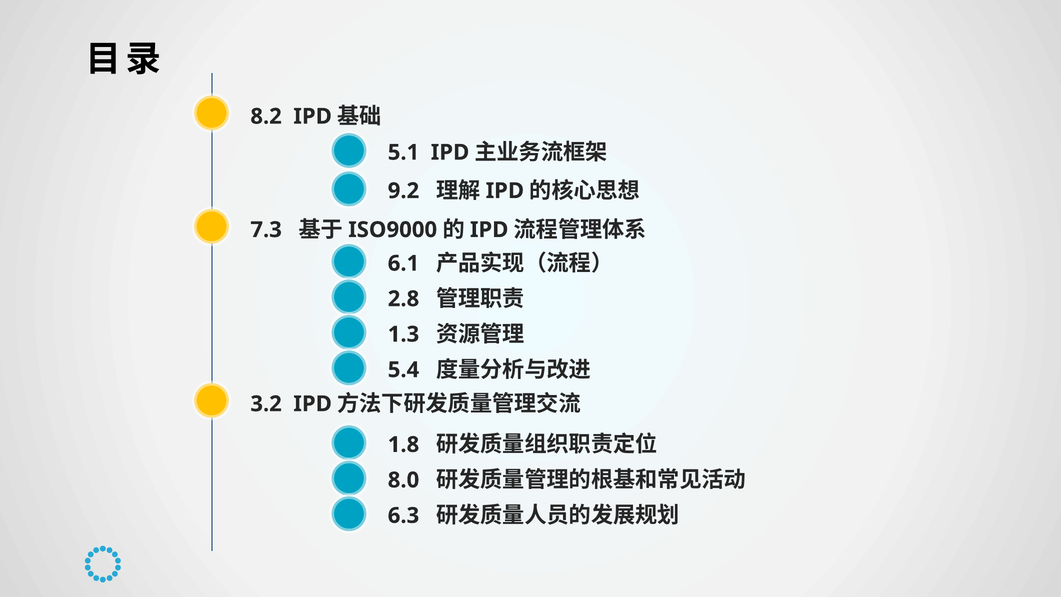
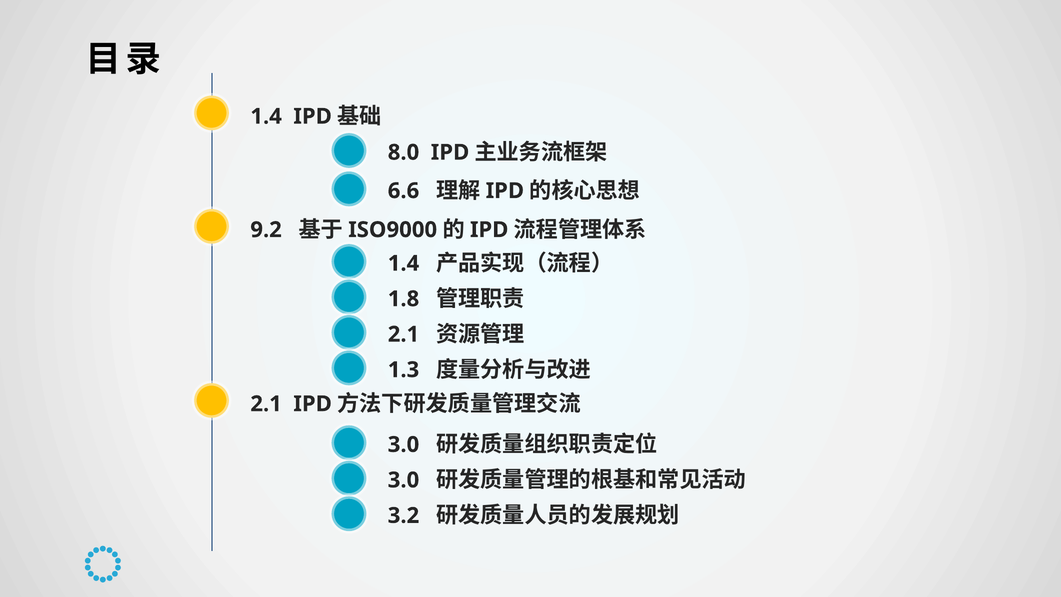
8.2 at (266, 116): 8.2 -> 1.4
5.1: 5.1 -> 8.0
9.2: 9.2 -> 6.6
7.3: 7.3 -> 9.2
6.1 at (403, 263): 6.1 -> 1.4
2.8: 2.8 -> 1.8
1.3 at (403, 334): 1.3 -> 2.1
5.4: 5.4 -> 1.3
3.2 at (266, 404): 3.2 -> 2.1
1.8 at (403, 445): 1.8 -> 3.0
8.0 at (403, 480): 8.0 -> 3.0
6.3: 6.3 -> 3.2
